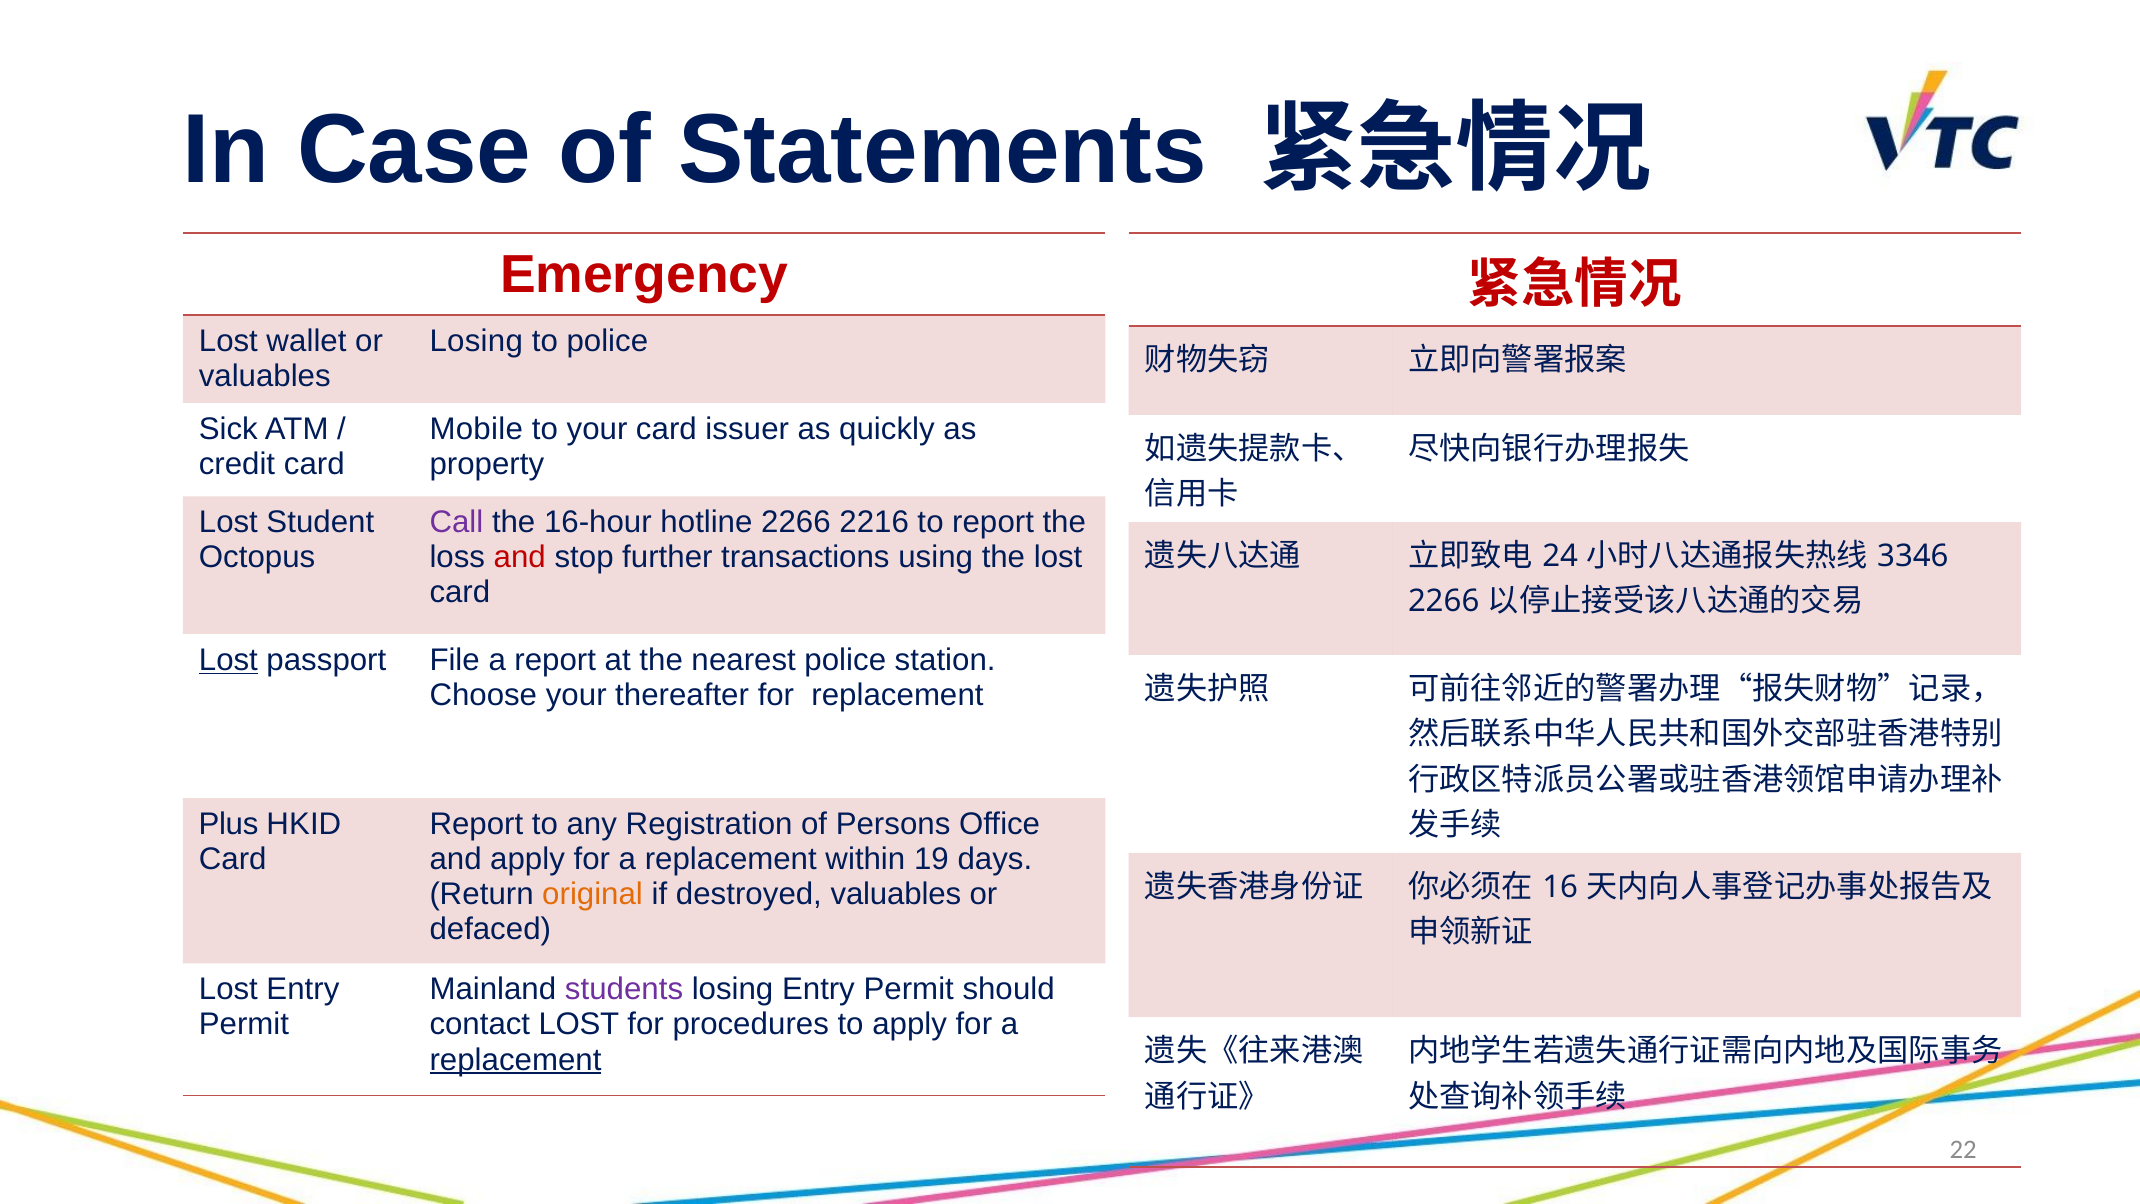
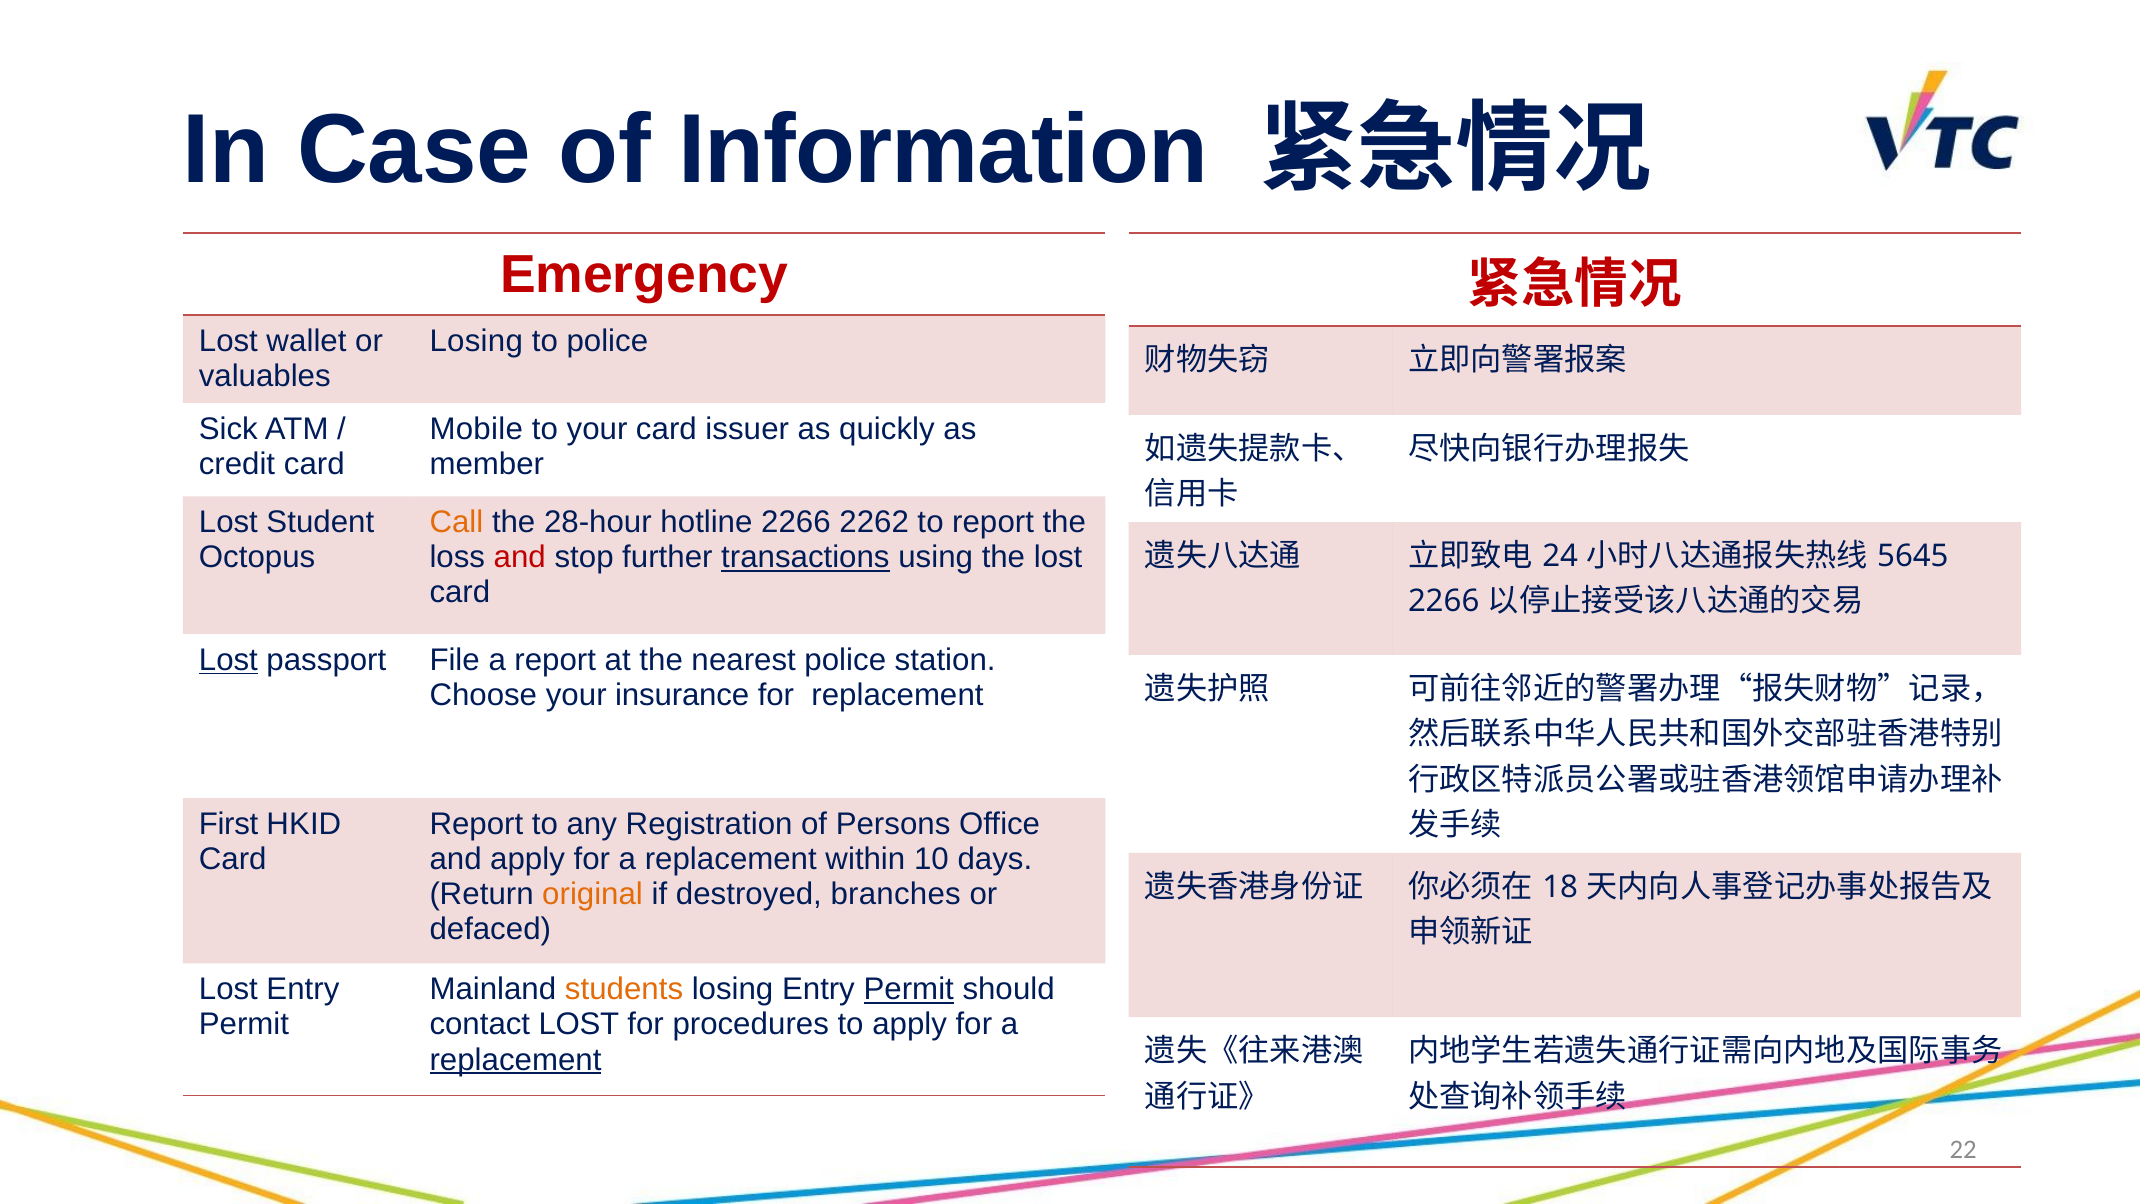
Statements: Statements -> Information
property: property -> member
Call colour: purple -> orange
16-hour: 16-hour -> 28-hour
2216: 2216 -> 2262
transactions underline: none -> present
3346: 3346 -> 5645
thereafter: thereafter -> insurance
Plus: Plus -> First
19: 19 -> 10
16: 16 -> 18
destroyed valuables: valuables -> branches
students colour: purple -> orange
Permit at (909, 989) underline: none -> present
